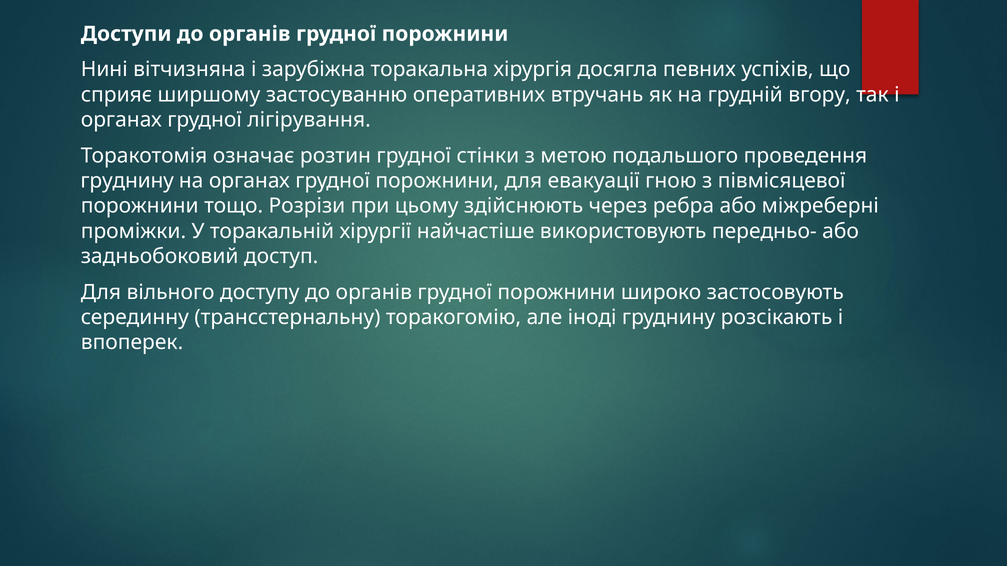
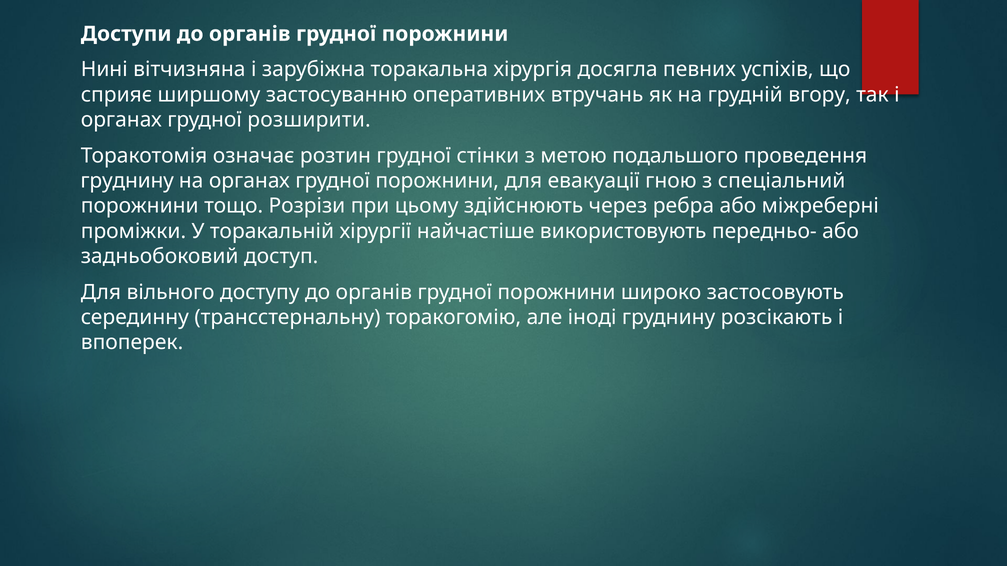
лігірування: лігірування -> розширити
півмісяцевої: півмісяцевої -> спеціальний
